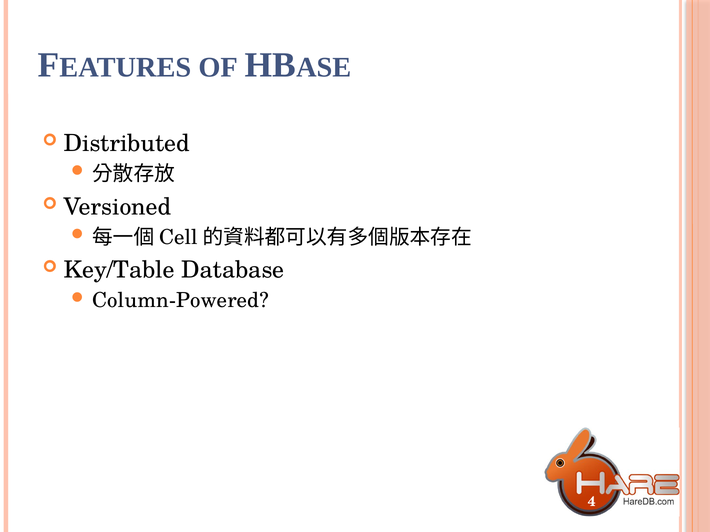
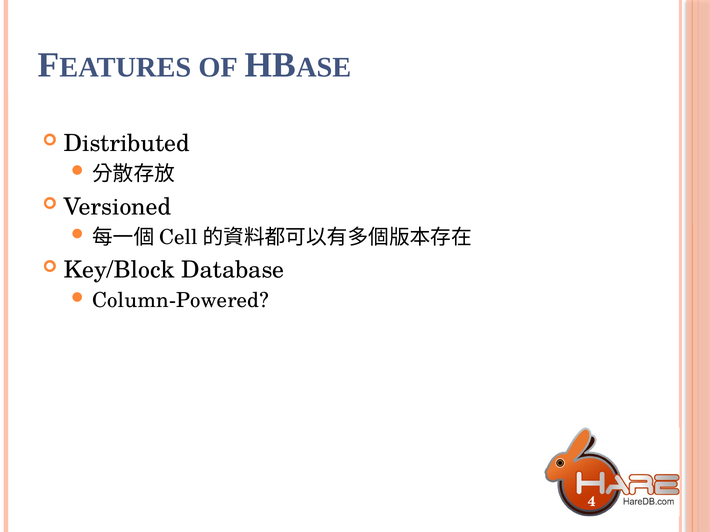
Key/Table: Key/Table -> Key/Block
